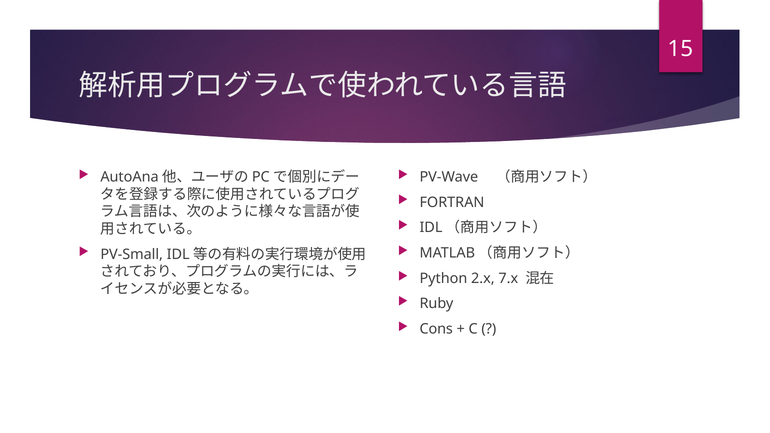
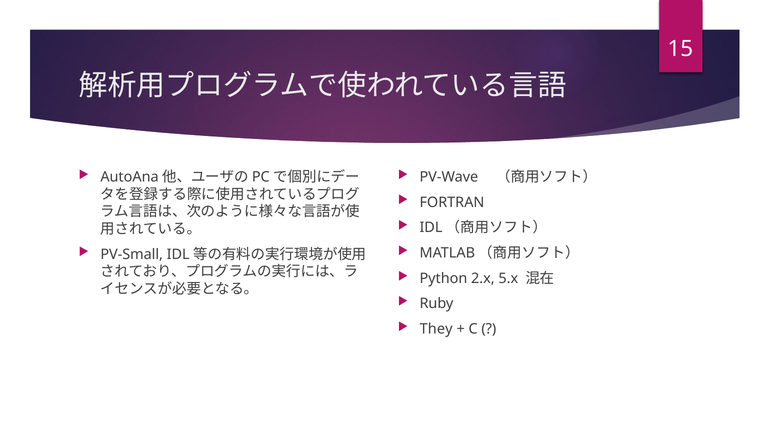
7.x: 7.x -> 5.x
Cons: Cons -> They
